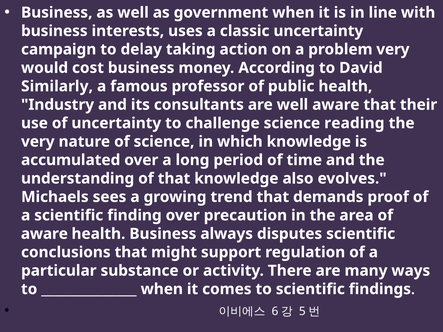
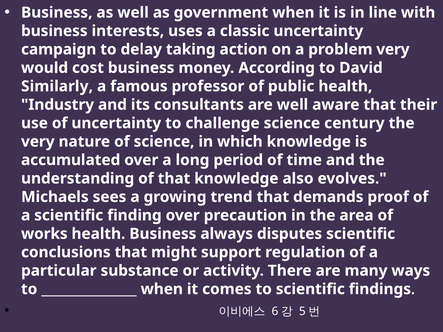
reading: reading -> century
aware at (44, 234): aware -> works
